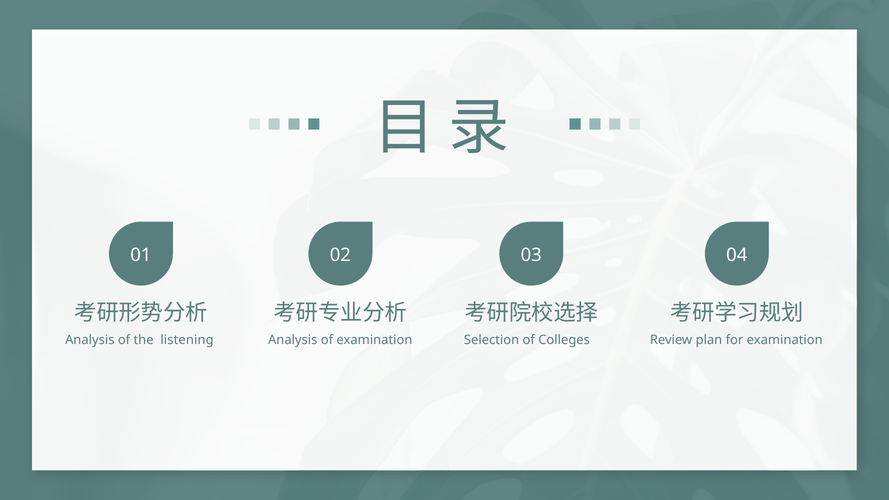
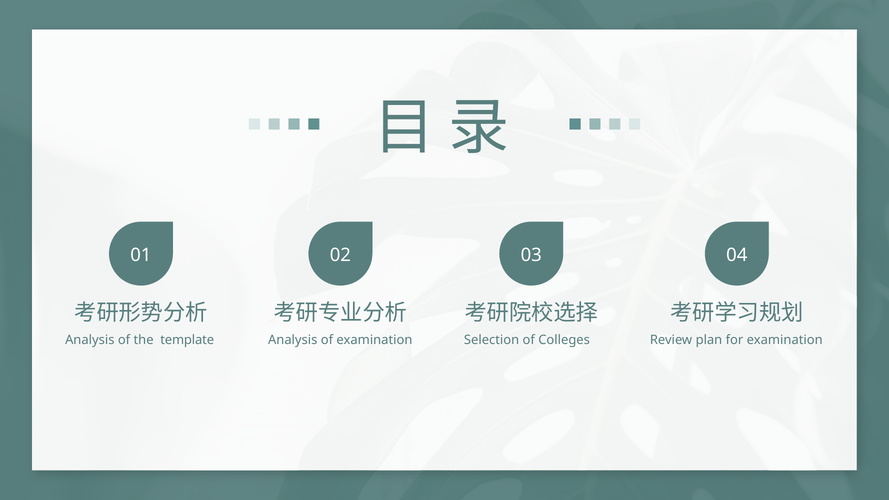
listening: listening -> template
